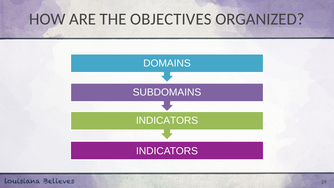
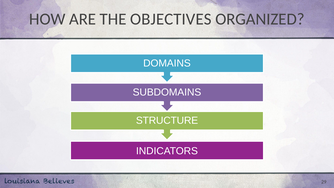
INDICATORS at (167, 120): INDICATORS -> STRUCTURE
